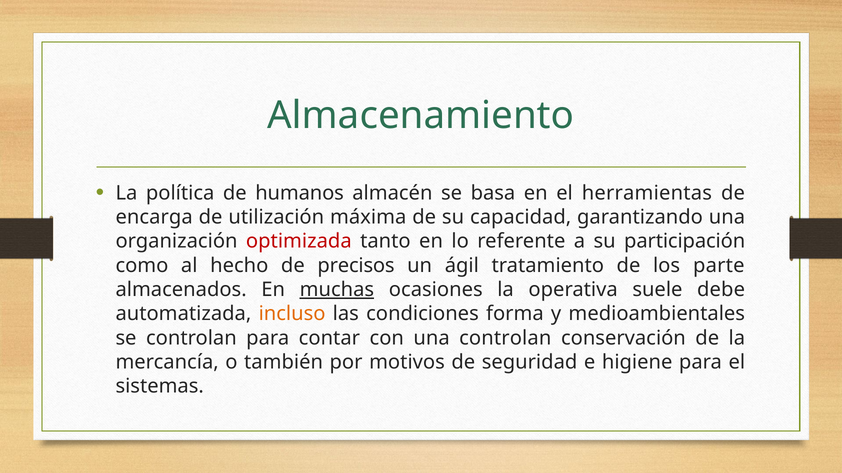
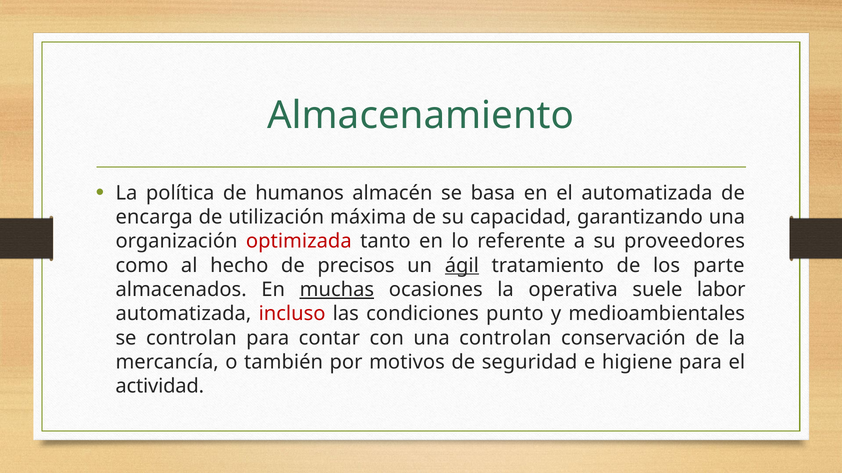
el herramientas: herramientas -> automatizada
participación: participación -> proveedores
ágil underline: none -> present
debe: debe -> labor
incluso colour: orange -> red
forma: forma -> punto
sistemas: sistemas -> actividad
